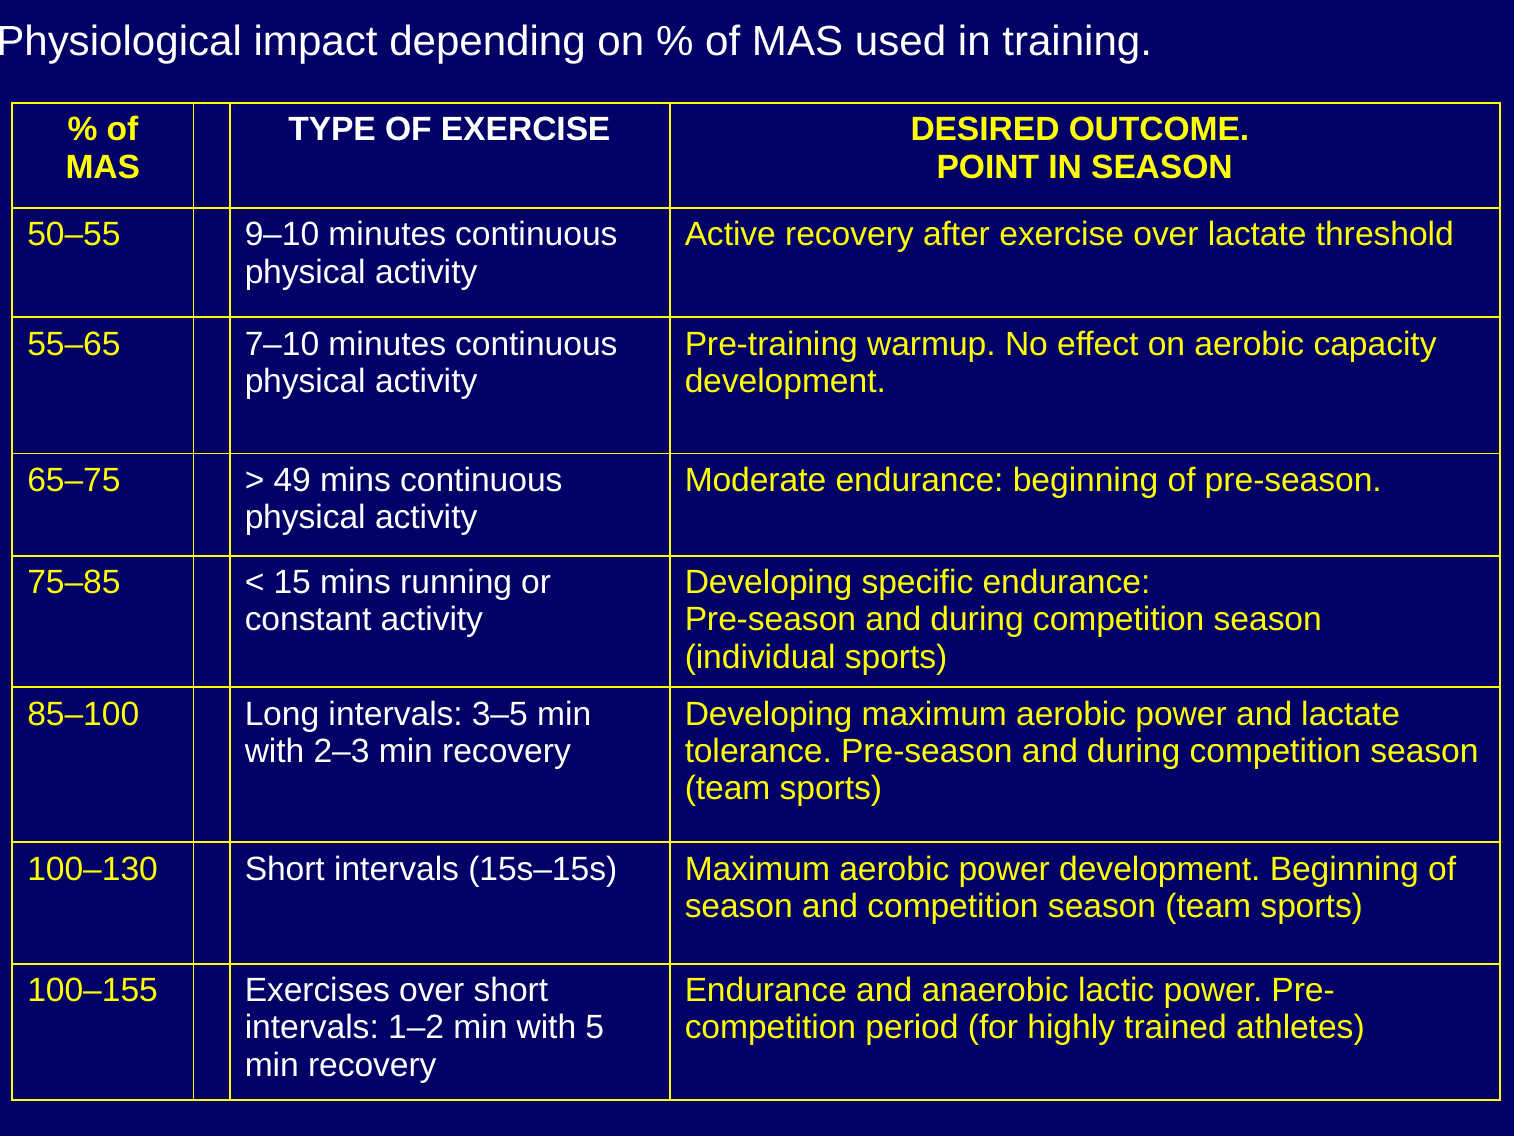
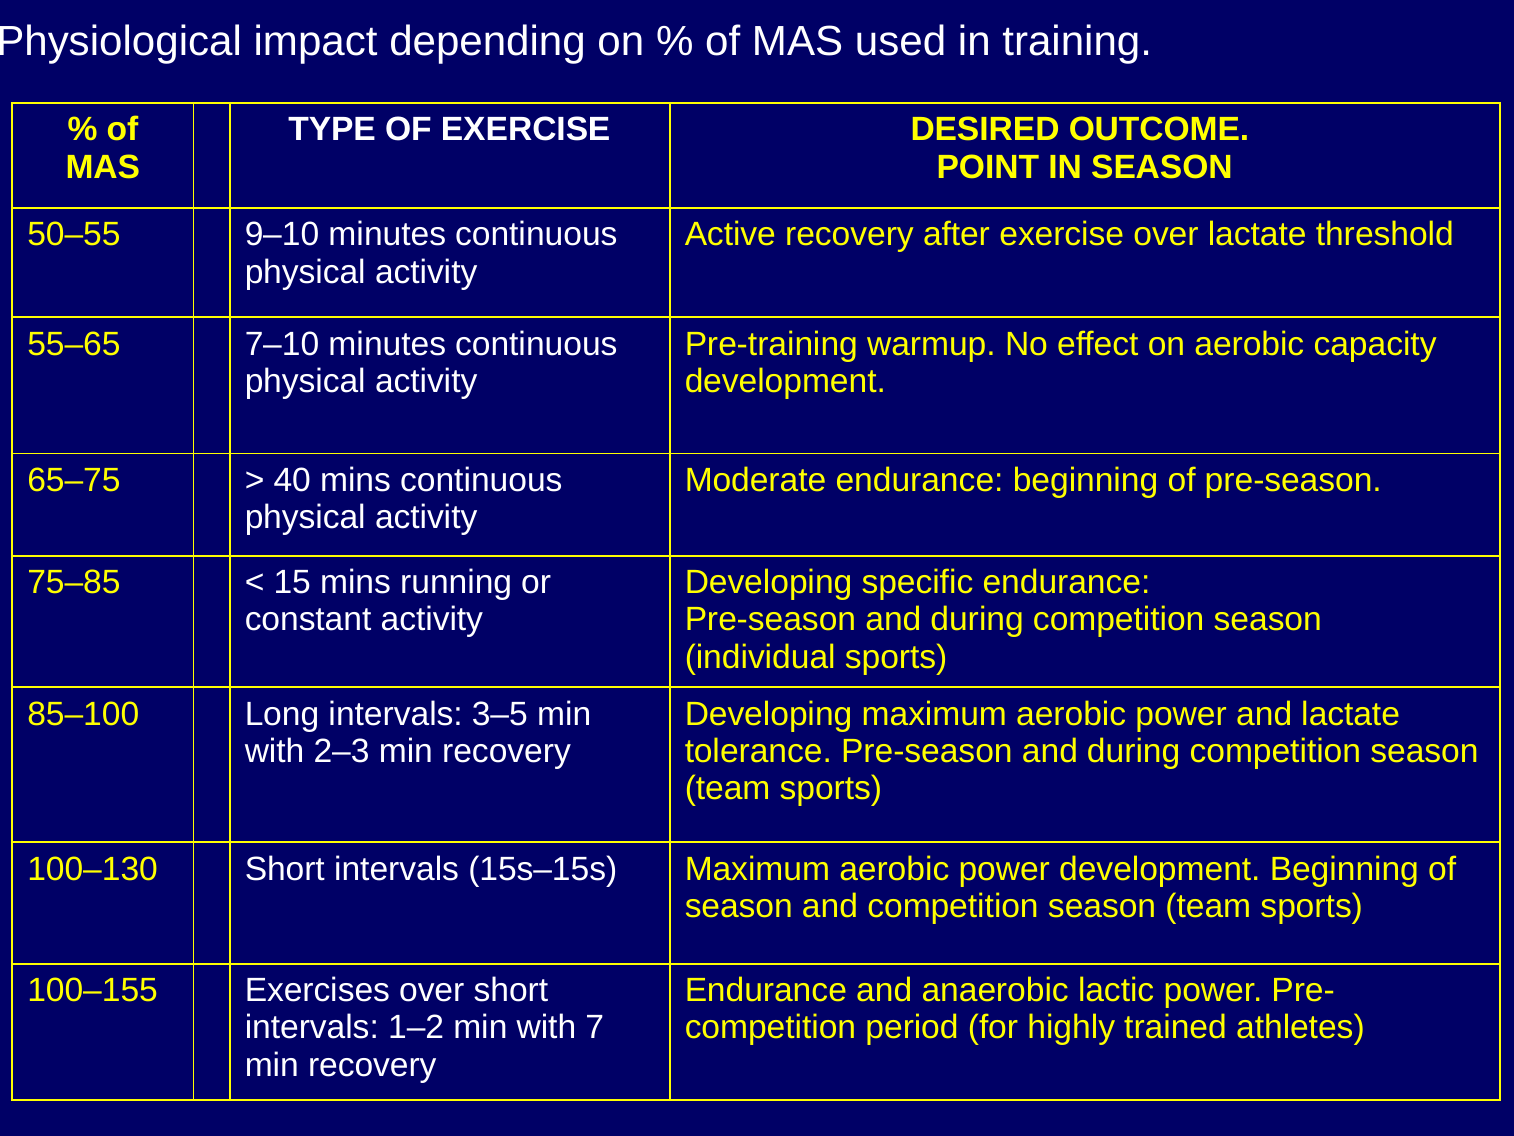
49: 49 -> 40
5: 5 -> 7
